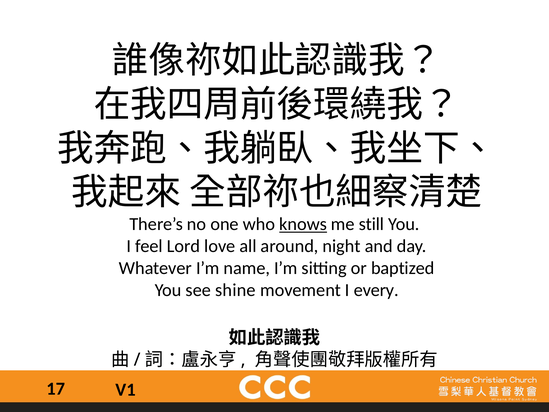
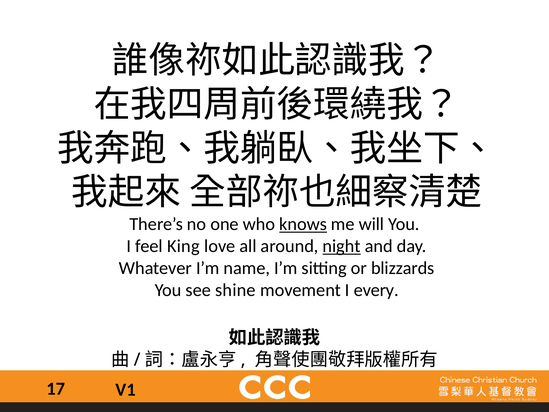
still: still -> will
Lord: Lord -> King
night underline: none -> present
baptized: baptized -> blizzards
